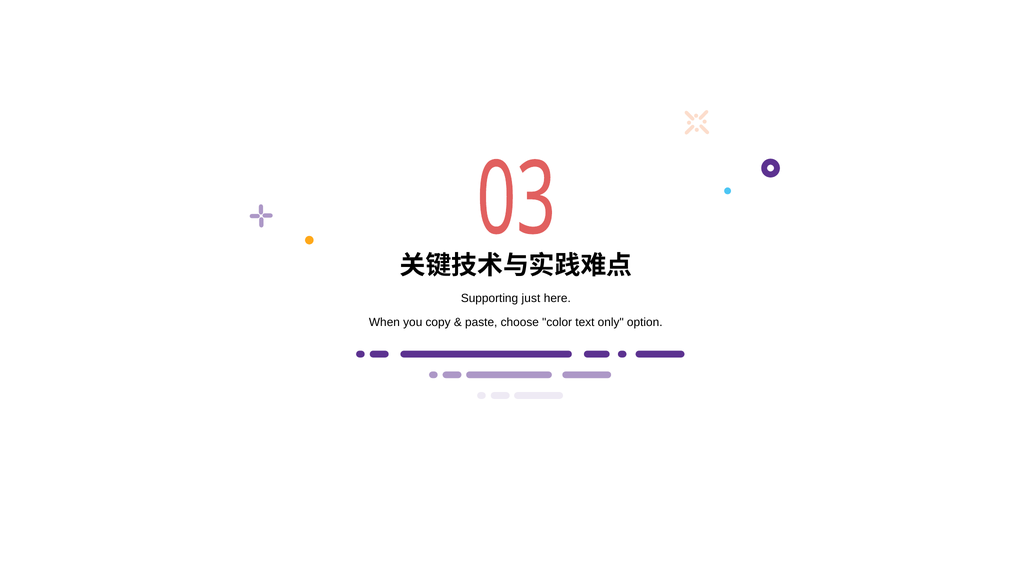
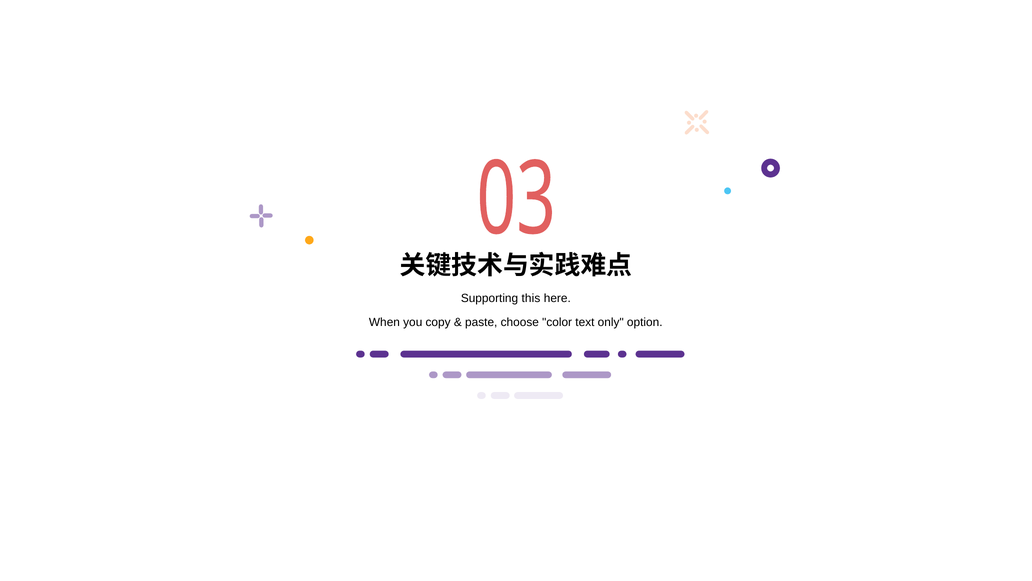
just: just -> this
